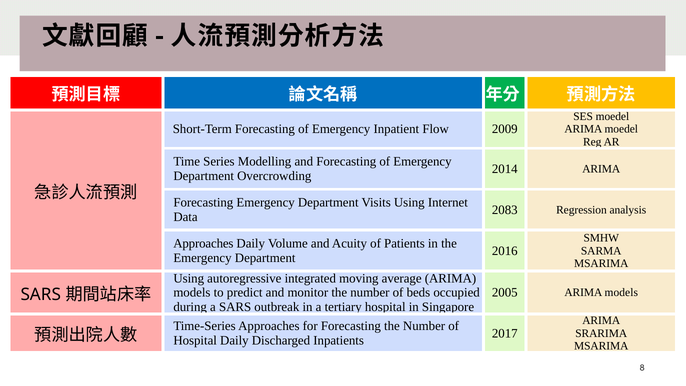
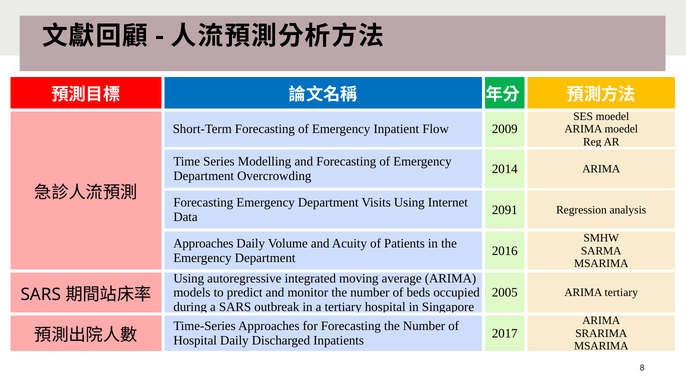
2083: 2083 -> 2091
2005 ARIMA models: models -> tertiary
